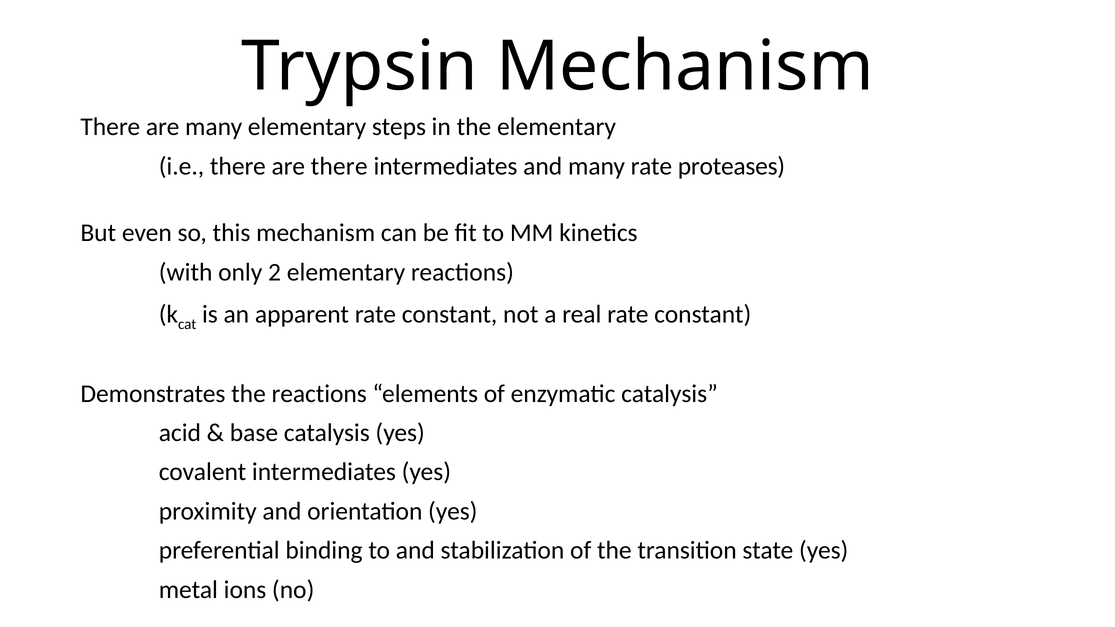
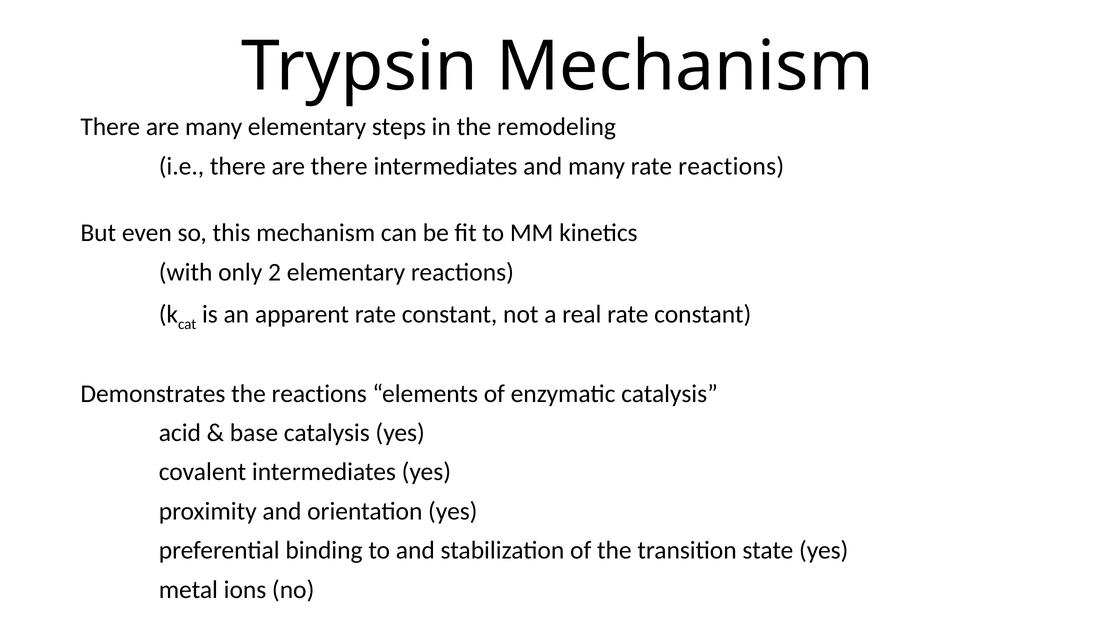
the elementary: elementary -> remodeling
rate proteases: proteases -> reactions
